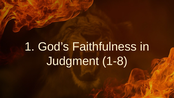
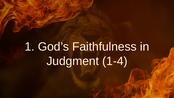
1-8: 1-8 -> 1-4
